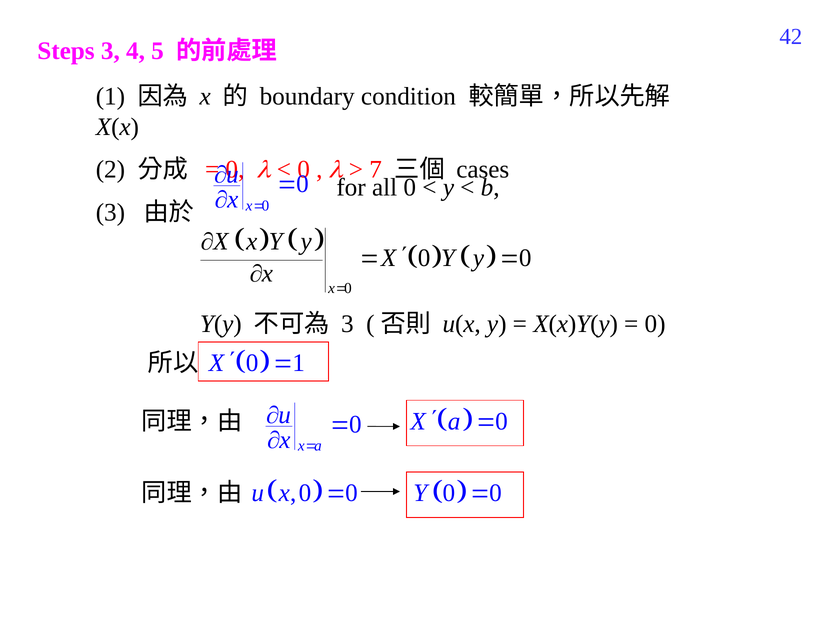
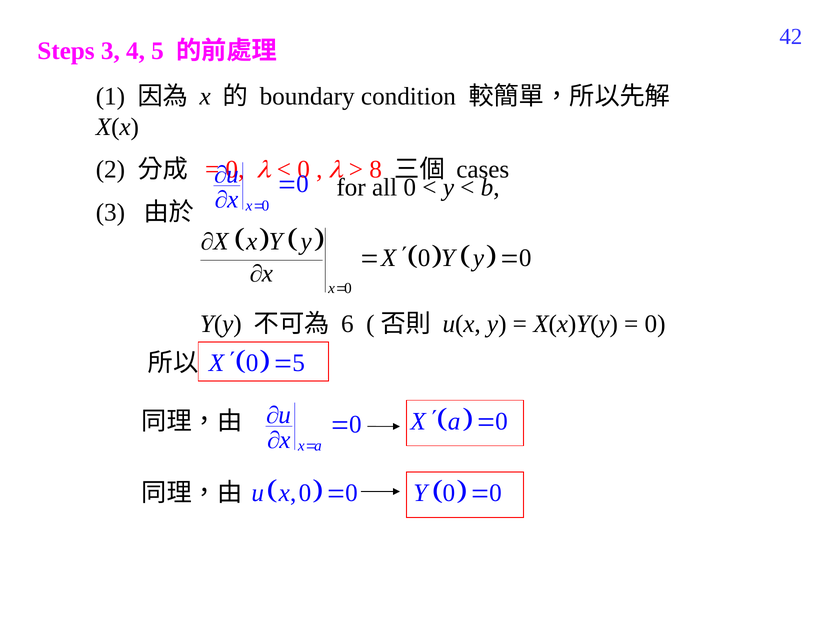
7: 7 -> 8
3 at (347, 324): 3 -> 6
0 1: 1 -> 5
